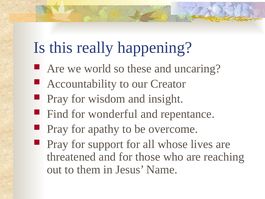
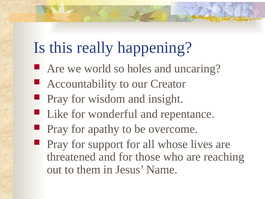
these: these -> holes
Find: Find -> Like
